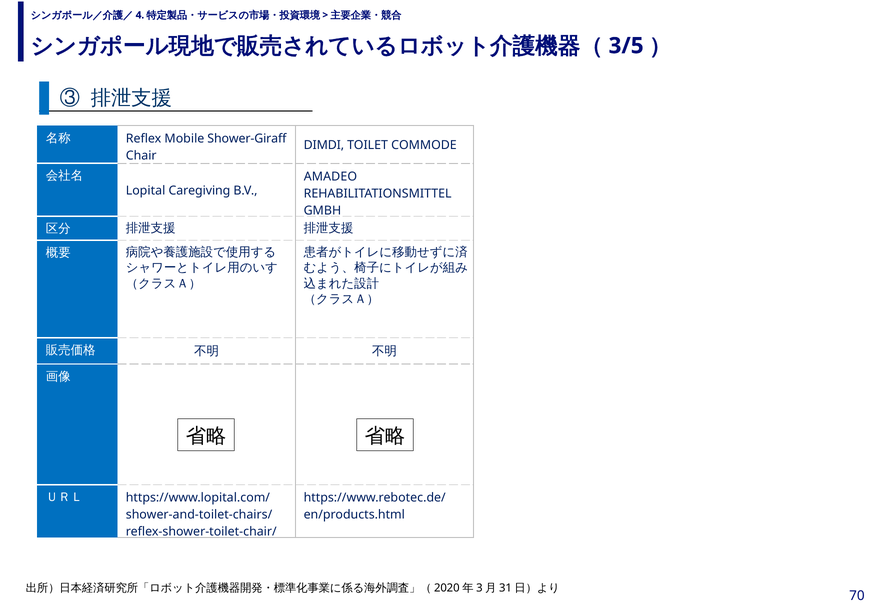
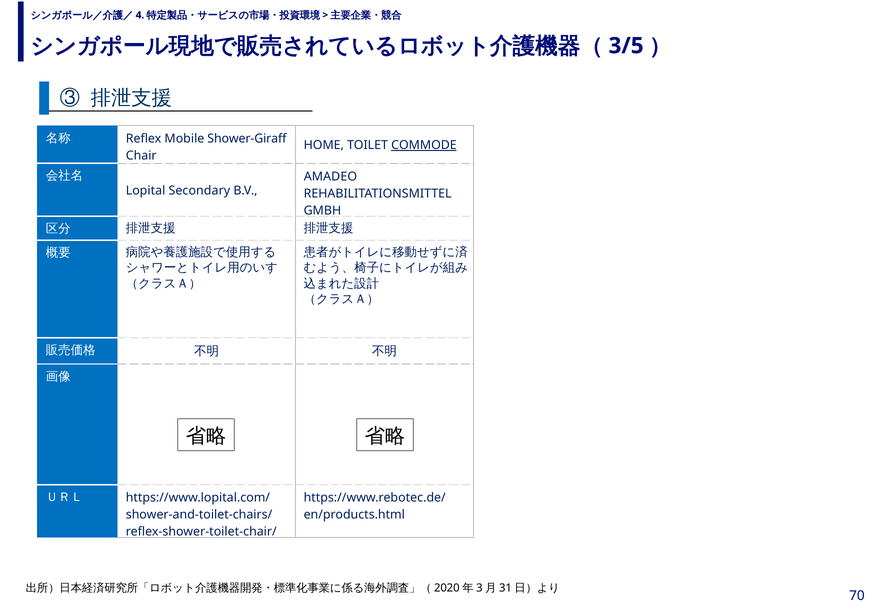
DIMDI: DIMDI -> HOME
COMMODE underline: none -> present
Caregiving: Caregiving -> Secondary
